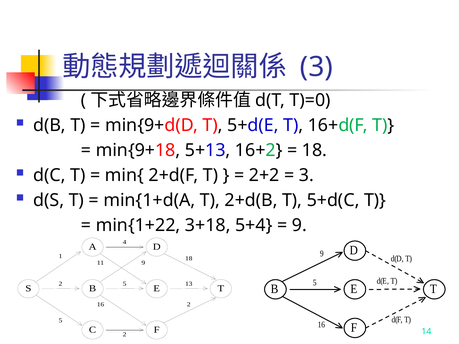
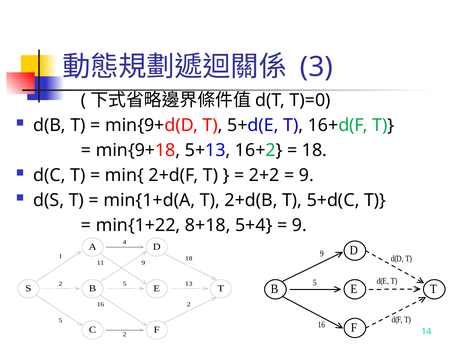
3 at (306, 175): 3 -> 9
3+18: 3+18 -> 8+18
